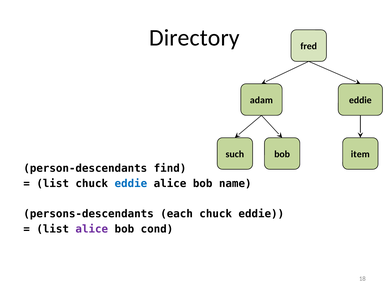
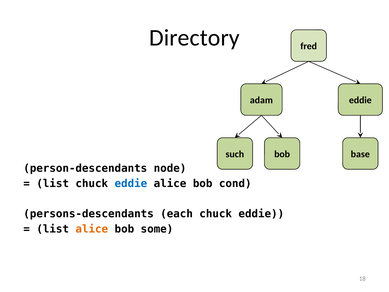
item: item -> base
find: find -> node
name: name -> cond
alice at (92, 229) colour: purple -> orange
cond: cond -> some
